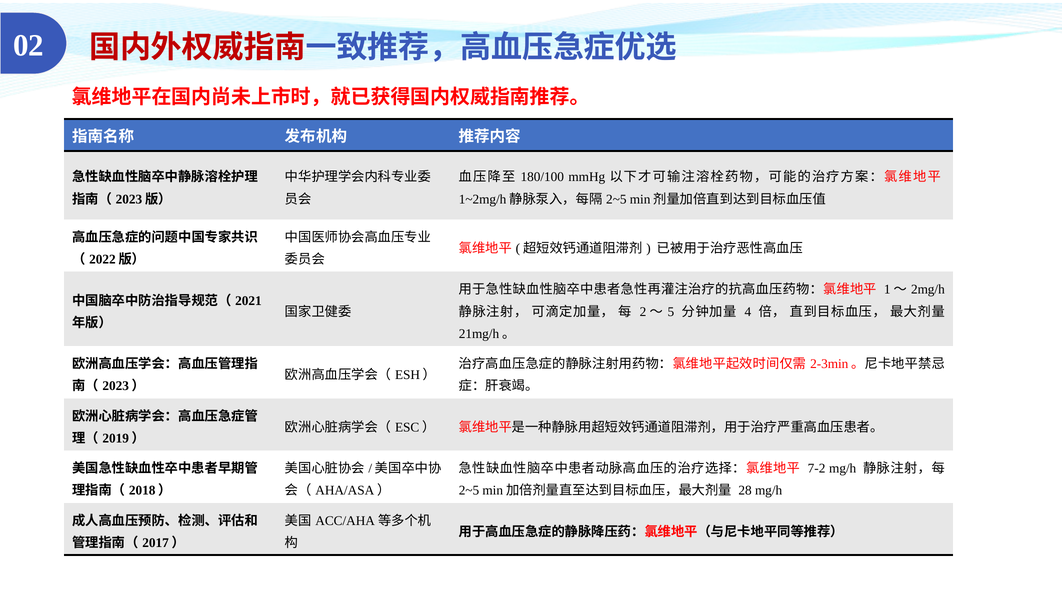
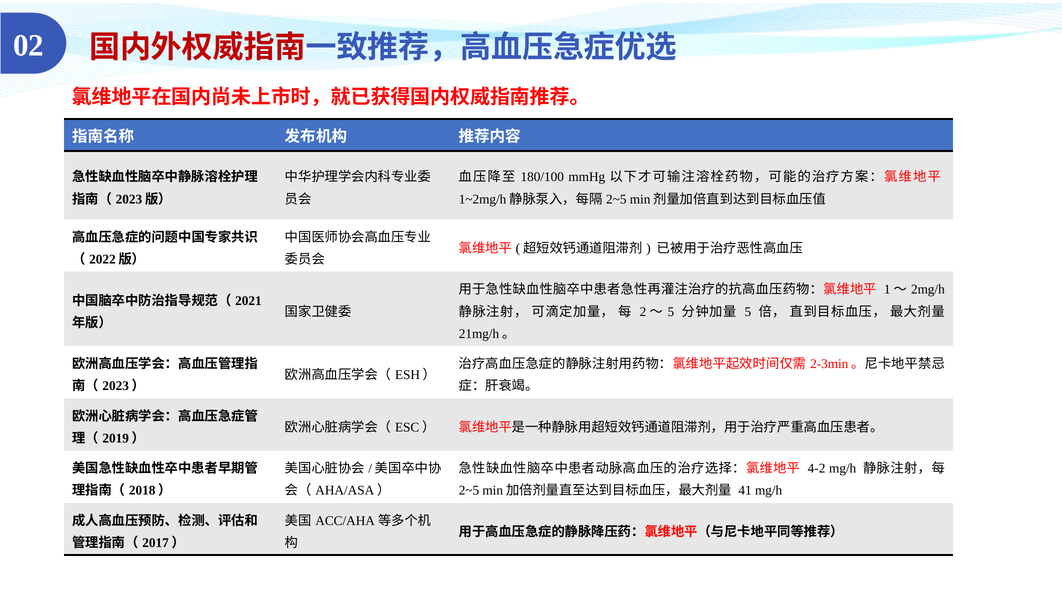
4 at (748, 312): 4 -> 5
7-2: 7-2 -> 4-2
28: 28 -> 41
